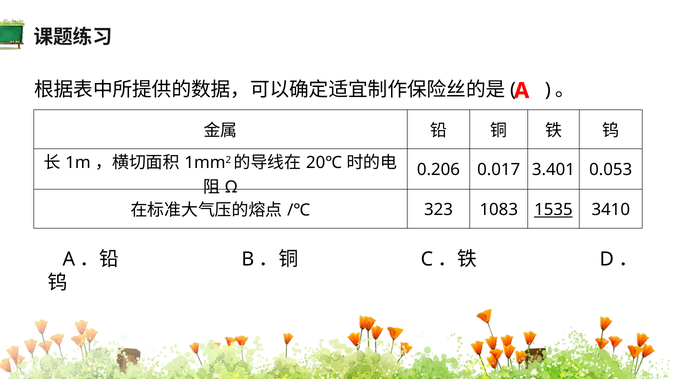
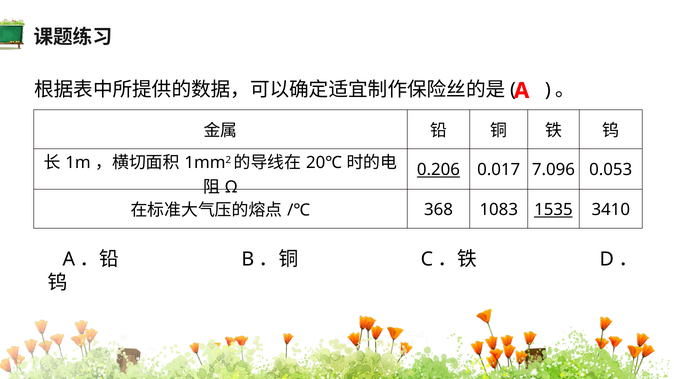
0.206 underline: none -> present
3.401: 3.401 -> 7.096
323: 323 -> 368
